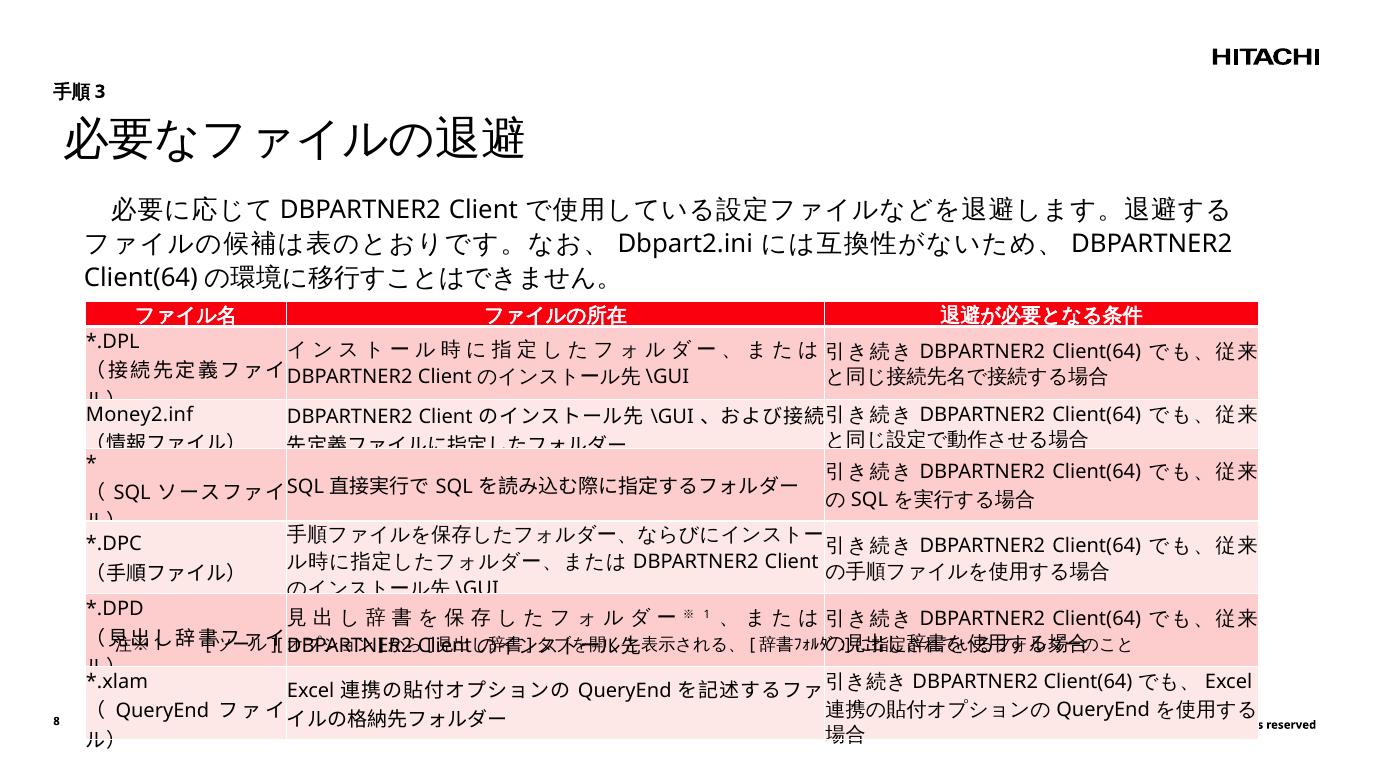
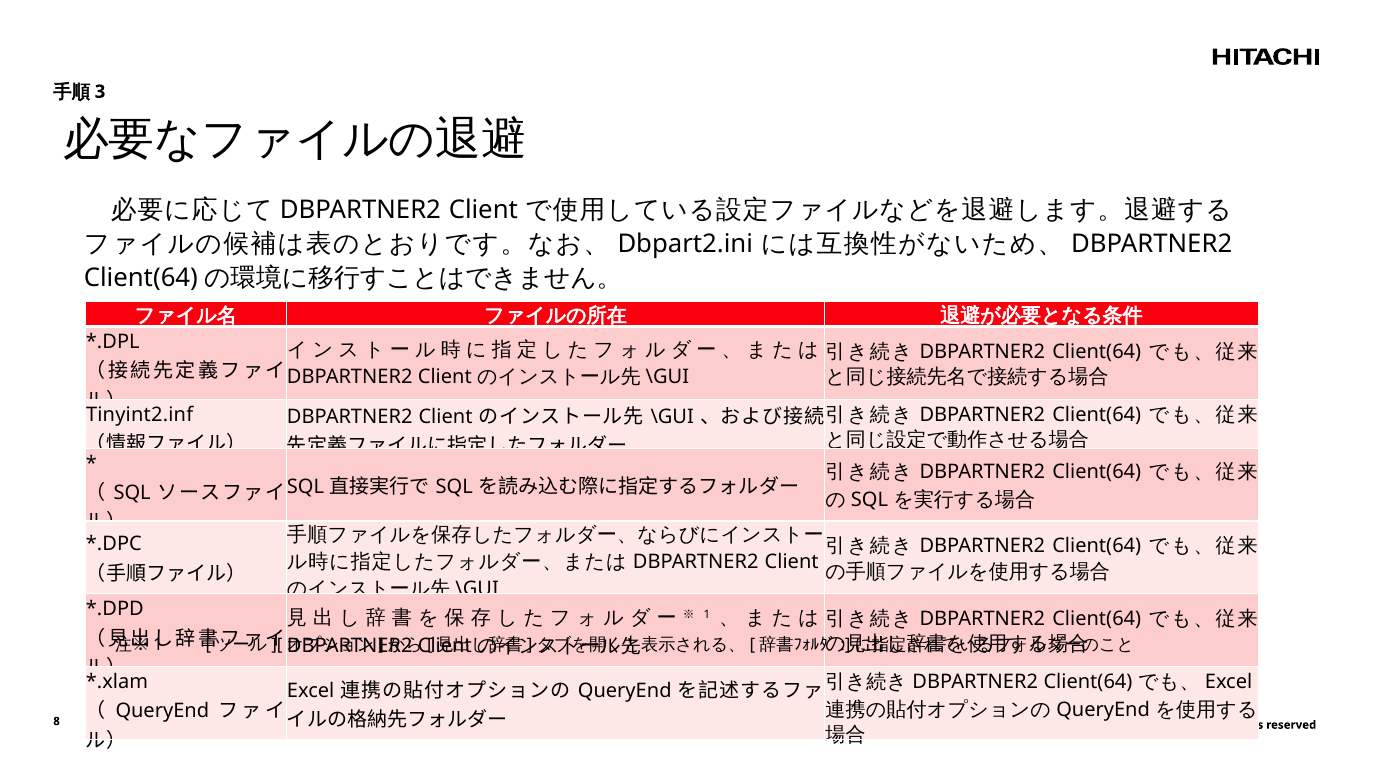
Money2.inf: Money2.inf -> Tinyint2.inf
